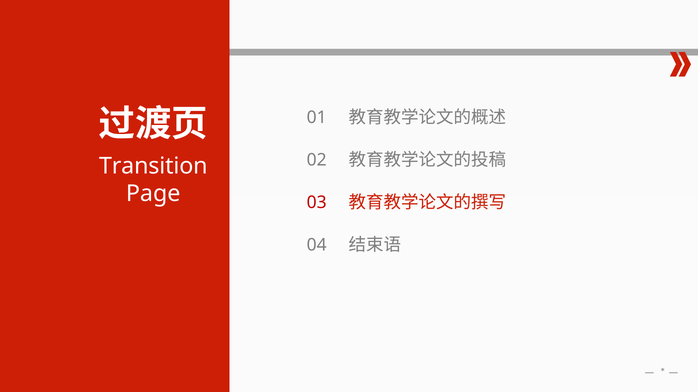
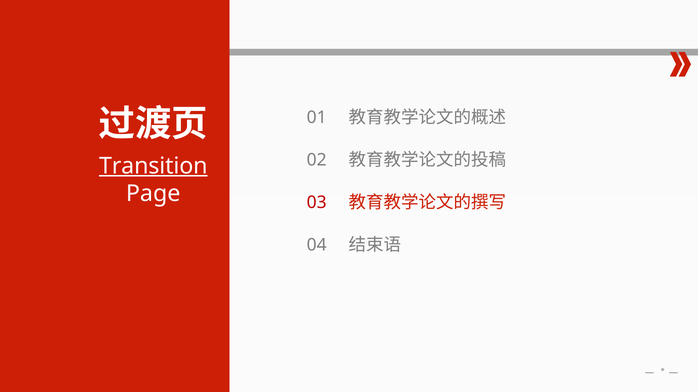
Transition underline: none -> present
